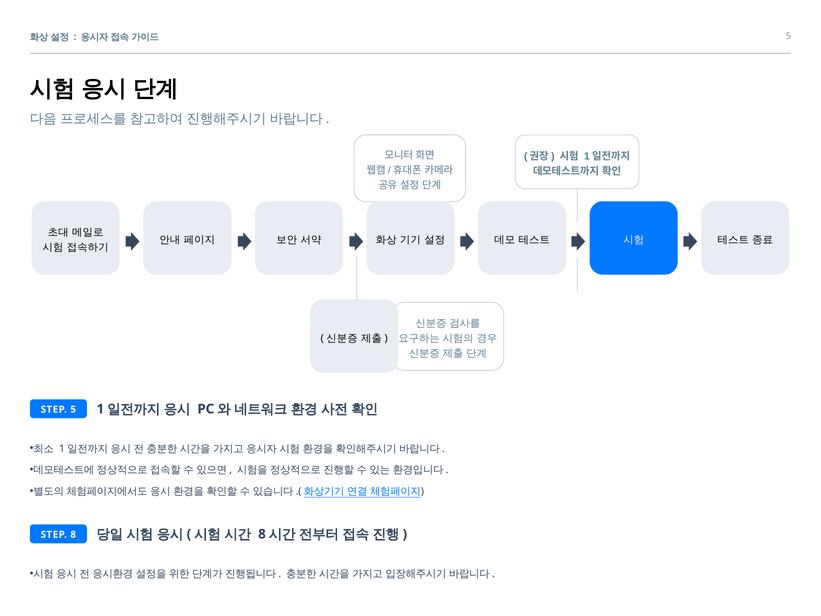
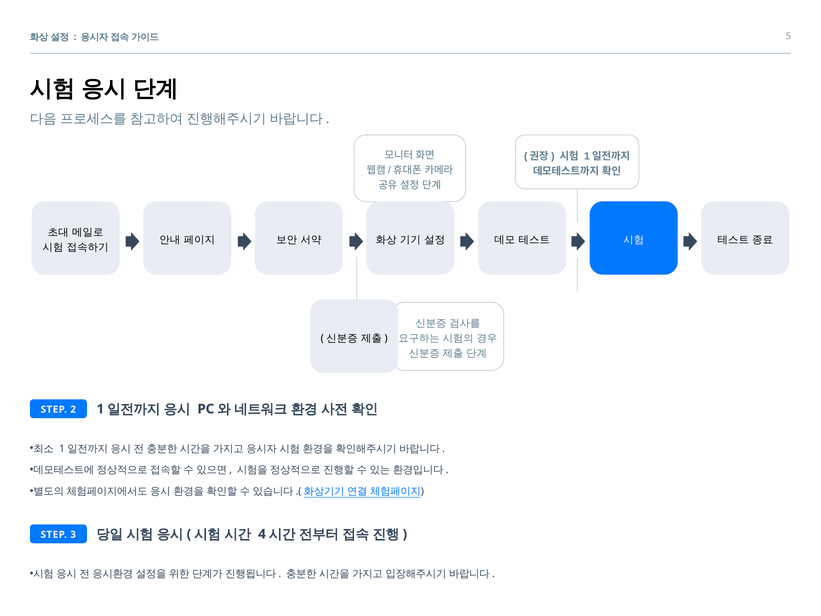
STEP 5: 5 -> 2
8 at (262, 534): 8 -> 4
STEP 8: 8 -> 3
